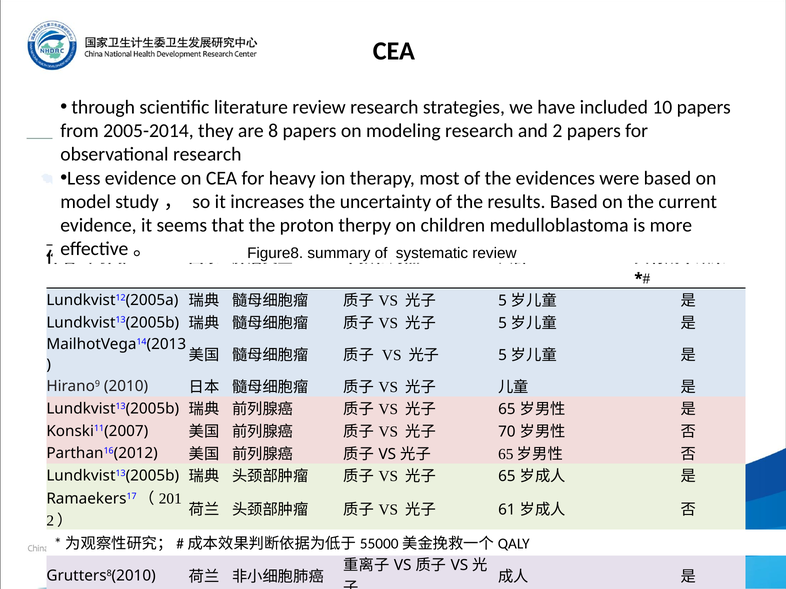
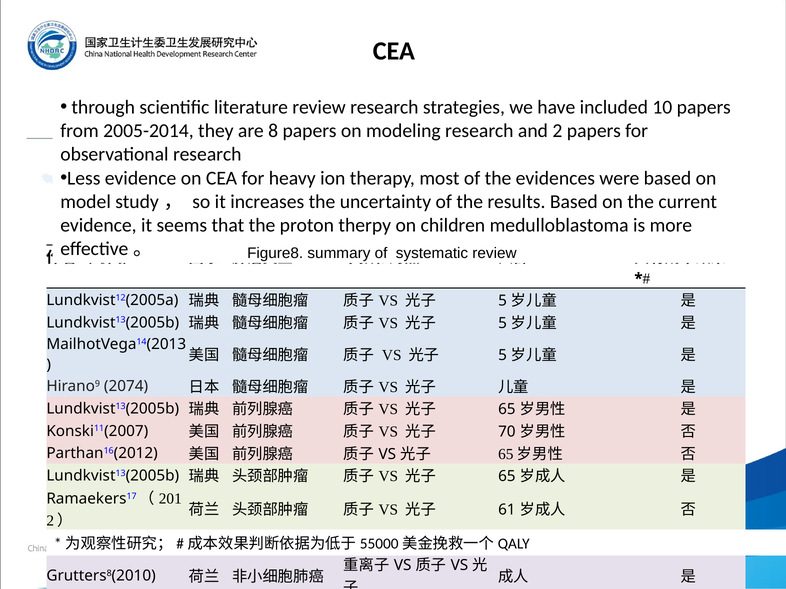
Hirano9 2010: 2010 -> 2074
